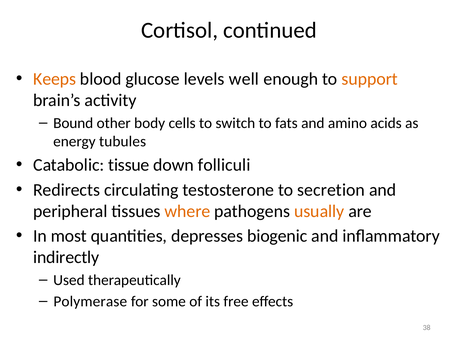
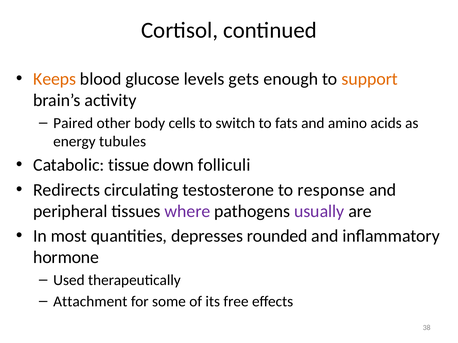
well: well -> gets
Bound: Bound -> Paired
secretion: secretion -> response
where colour: orange -> purple
usually colour: orange -> purple
biogenic: biogenic -> rounded
indirectly: indirectly -> hormone
Polymerase: Polymerase -> Attachment
